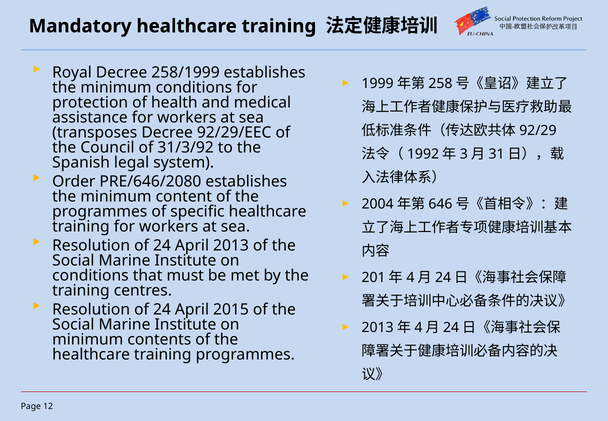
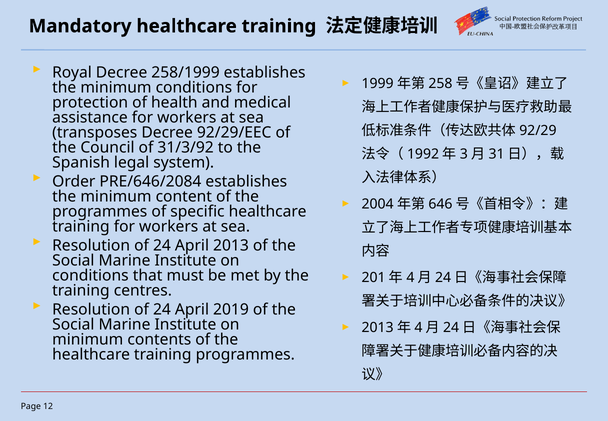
PRE/646/2080: PRE/646/2080 -> PRE/646/2084
2015: 2015 -> 2019
